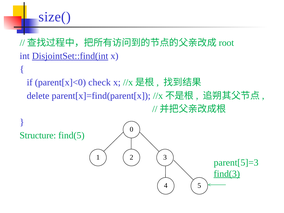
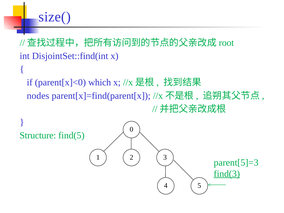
DisjointSet::find(int underline: present -> none
check: check -> which
delete: delete -> nodes
